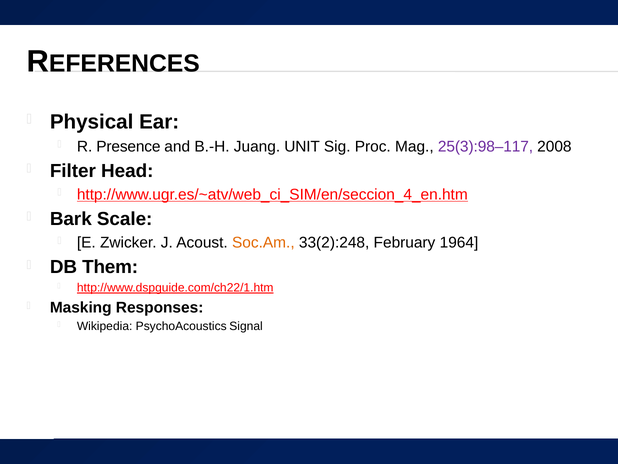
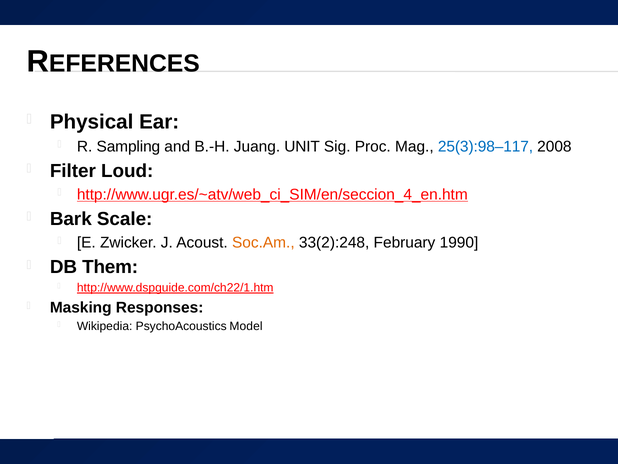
Presence: Presence -> Sampling
25(3):98–117 colour: purple -> blue
Head: Head -> Loud
1964: 1964 -> 1990
Signal: Signal -> Model
